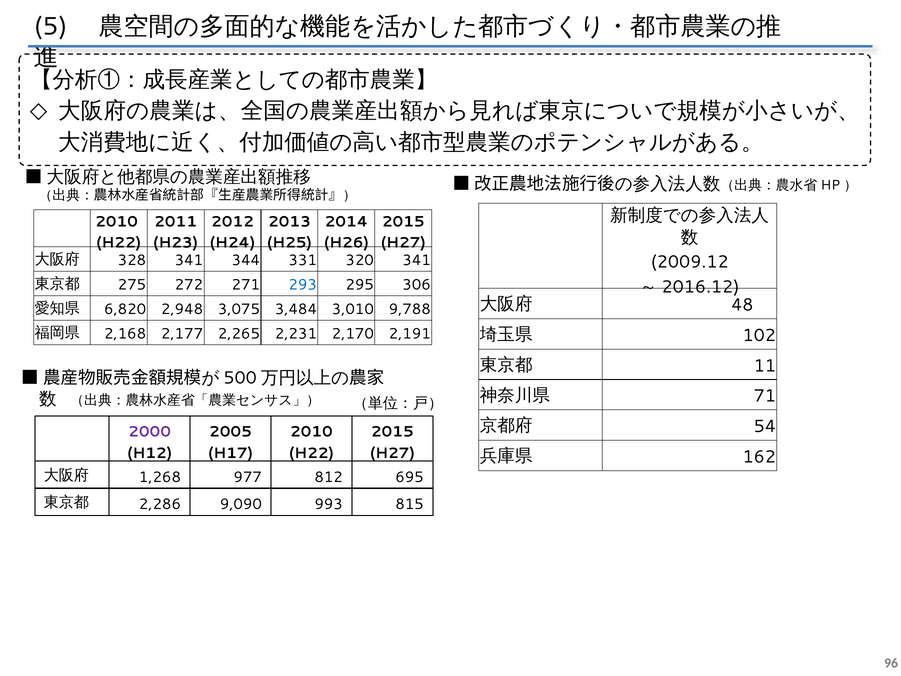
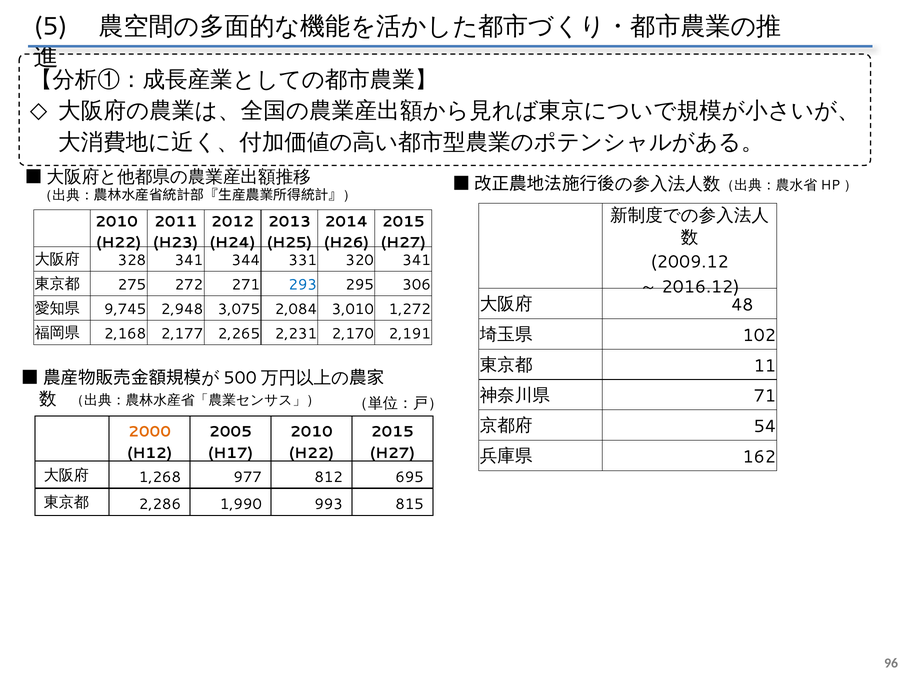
6,820: 6,820 -> 9,745
3,484: 3,484 -> 2,084
9,788: 9,788 -> 1,272
2000 colour: purple -> orange
9,090: 9,090 -> 1,990
